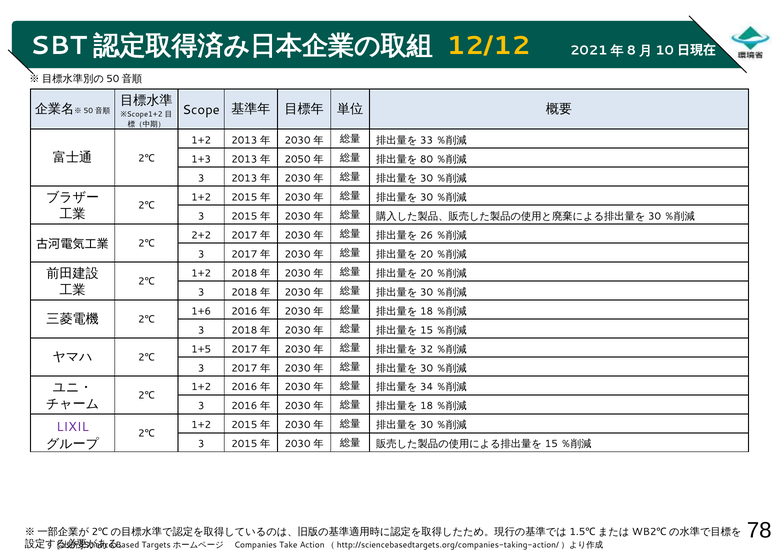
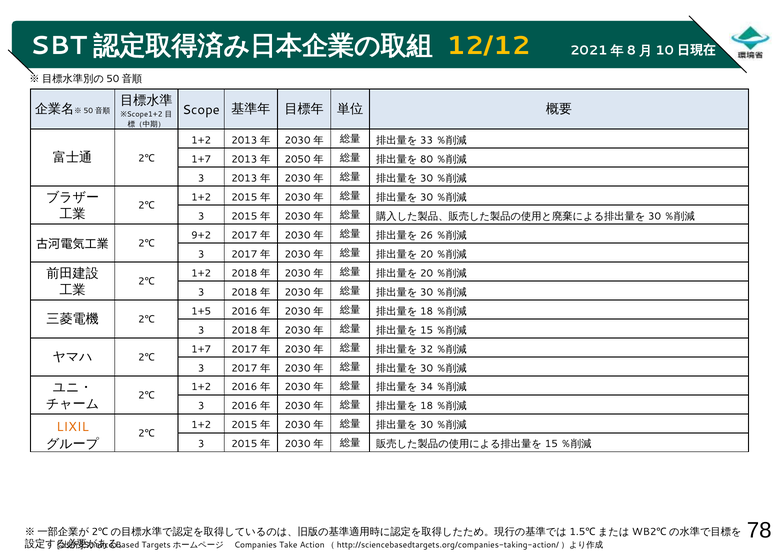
1+3 at (201, 159): 1+3 -> 1+7
2+2: 2+2 -> 9+2
1+6: 1+6 -> 1+5
1+5 at (201, 350): 1+5 -> 1+7
LIXIL colour: purple -> orange
